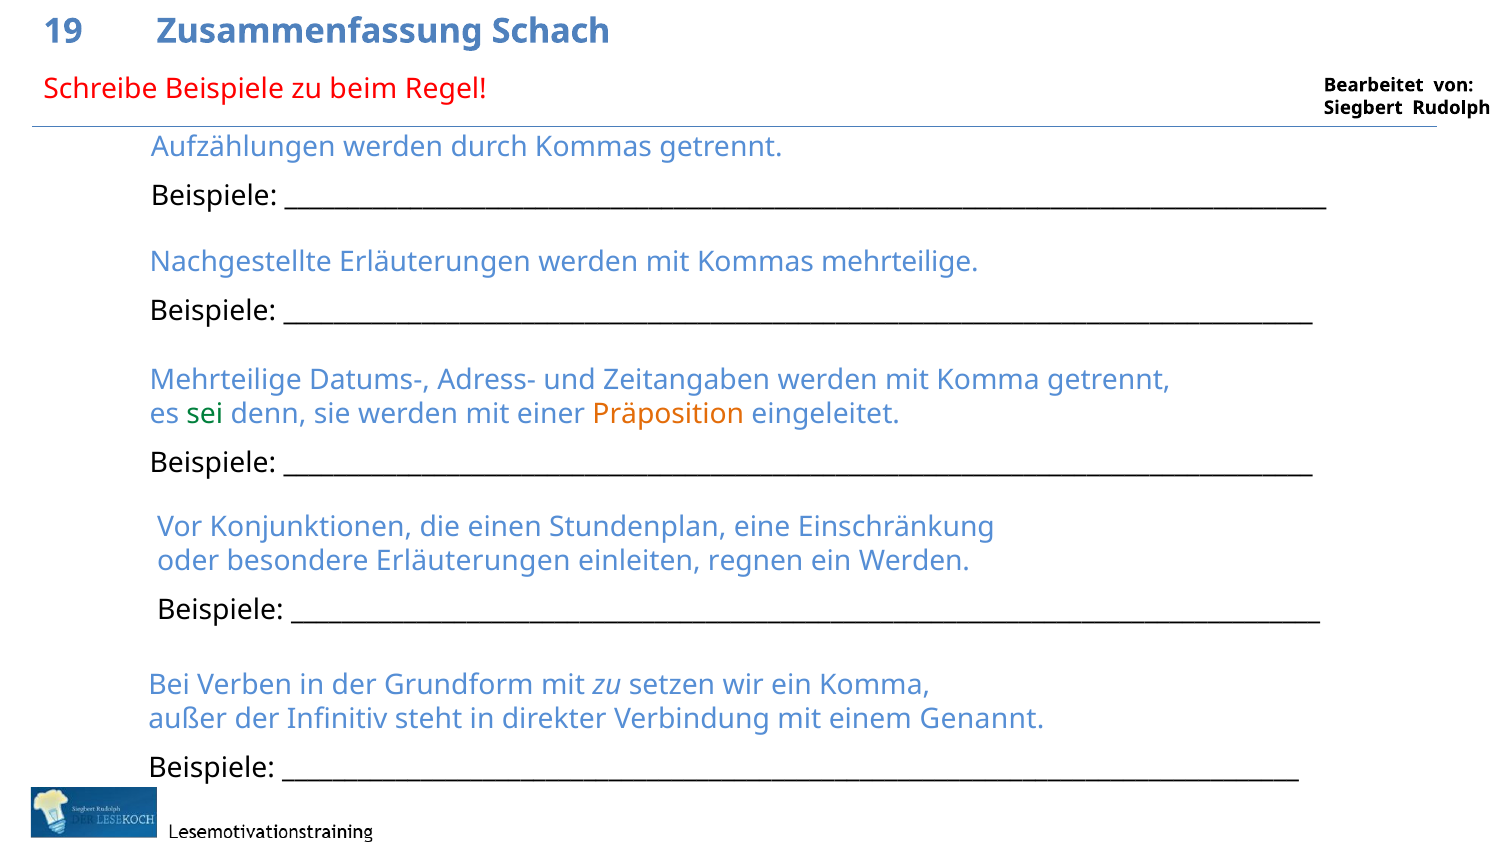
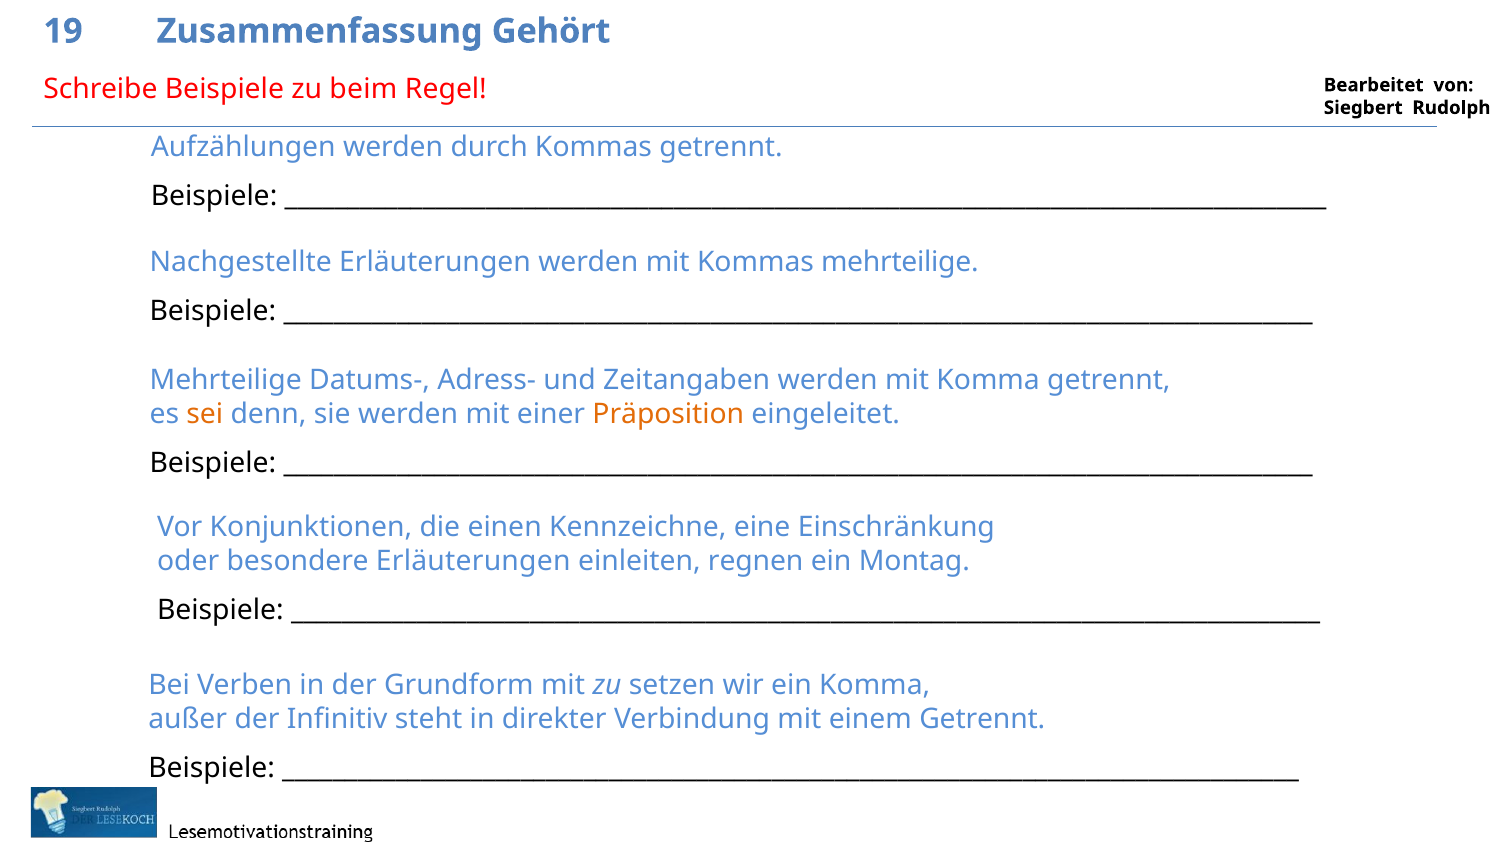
Schach: Schach -> Gehört
sei colour: green -> orange
Stundenplan: Stundenplan -> Kennzeichne
ein Werden: Werden -> Montag
einem Genannt: Genannt -> Getrennt
